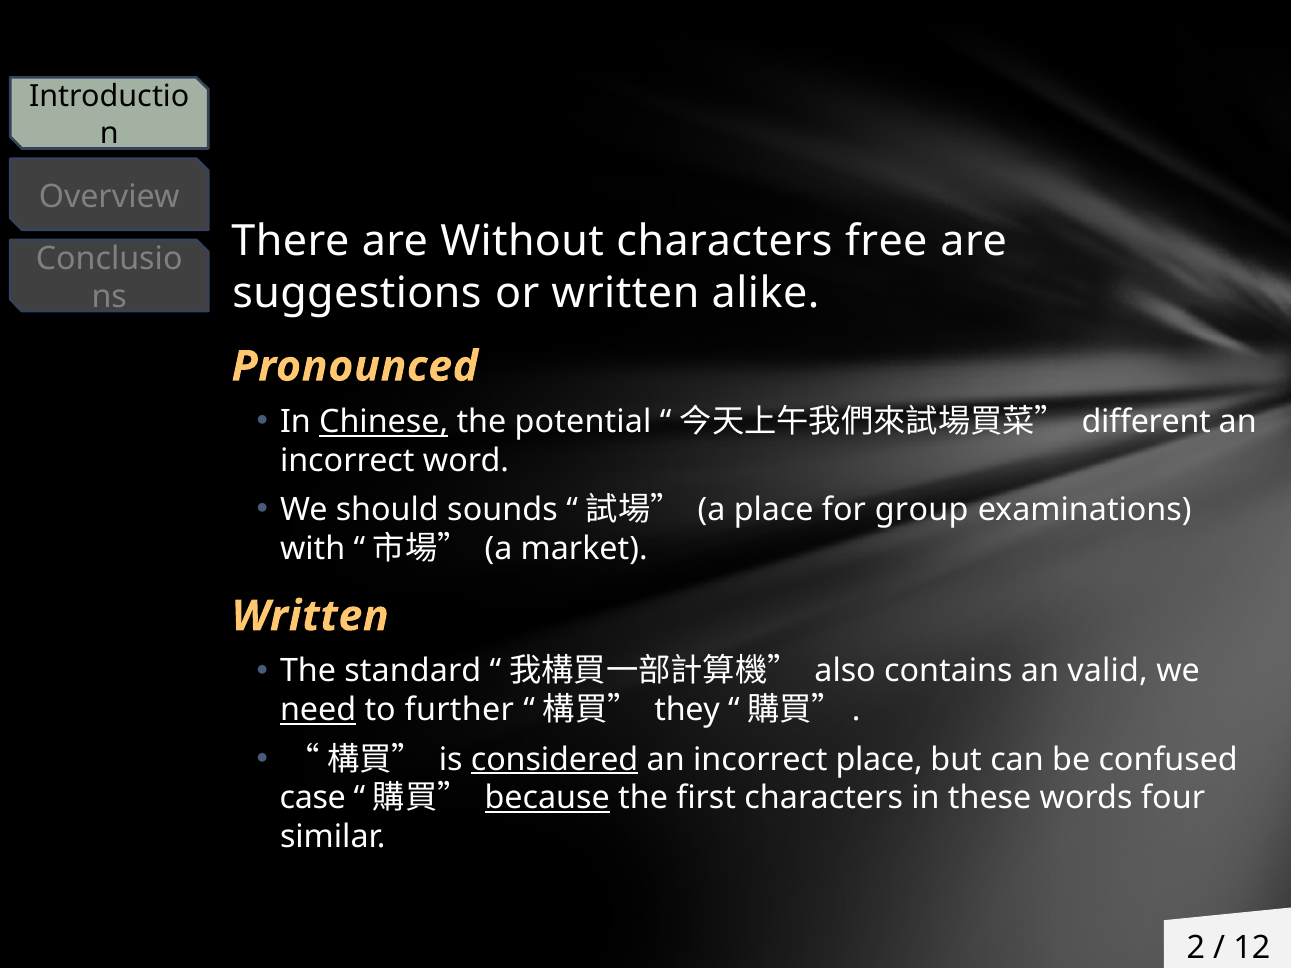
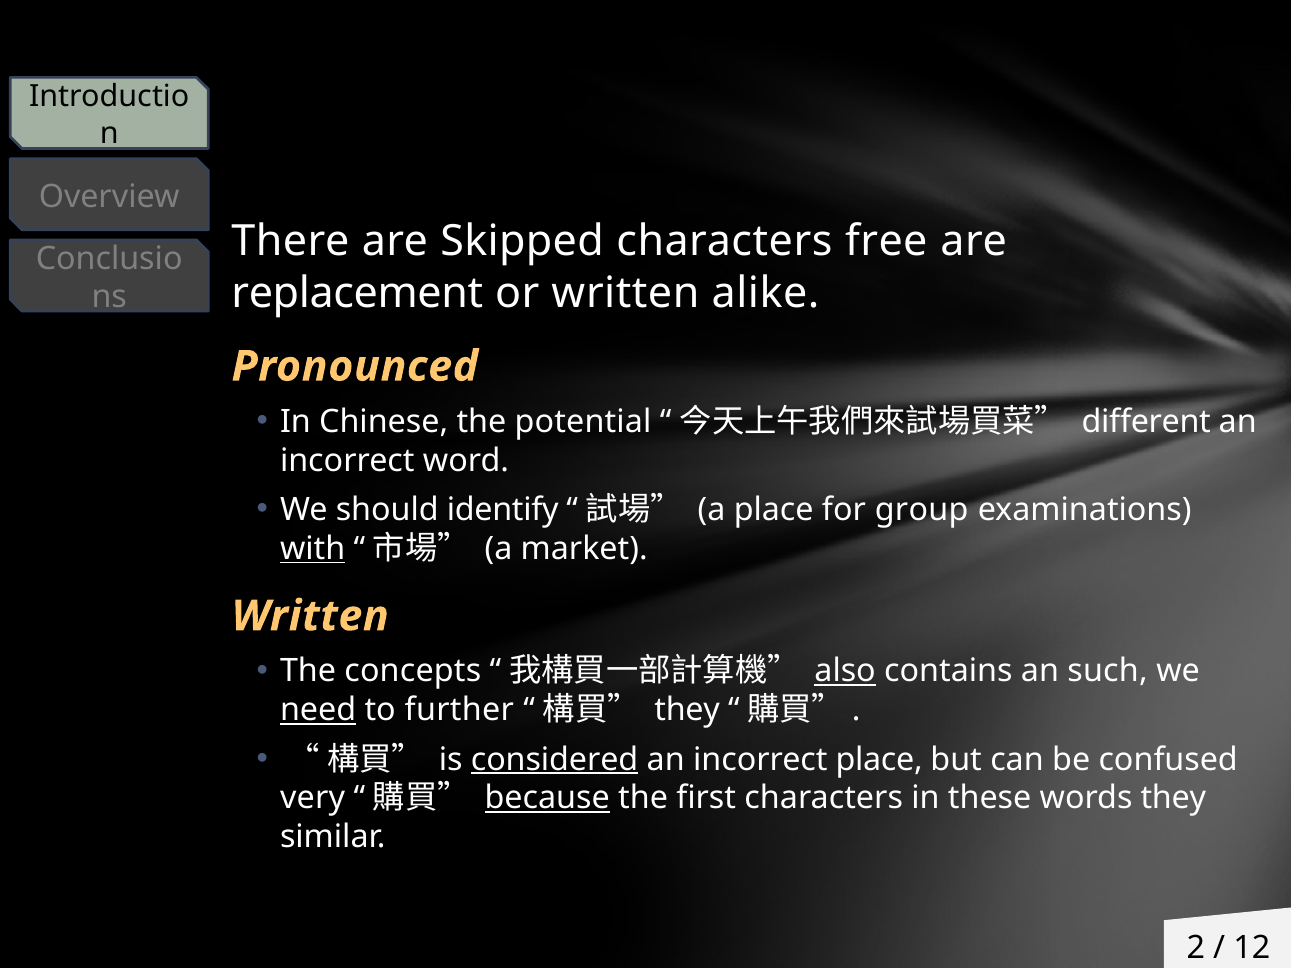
Without: Without -> Skipped
suggestions: suggestions -> replacement
Chinese underline: present -> none
sounds: sounds -> identify
with underline: none -> present
standard: standard -> concepts
also underline: none -> present
valid: valid -> such
case: case -> very
words four: four -> they
